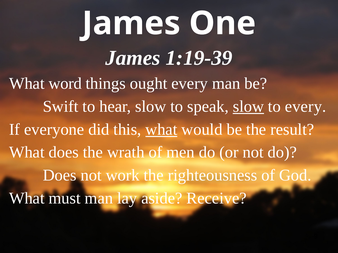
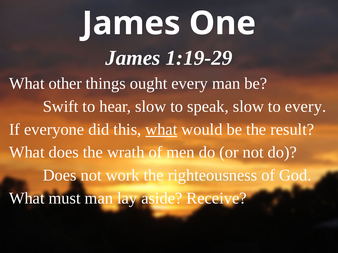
1:19-39: 1:19-39 -> 1:19-29
word: word -> other
slow at (248, 107) underline: present -> none
